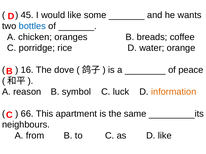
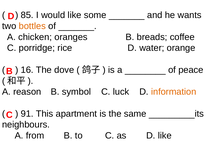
45: 45 -> 85
bottles colour: blue -> orange
66: 66 -> 91
